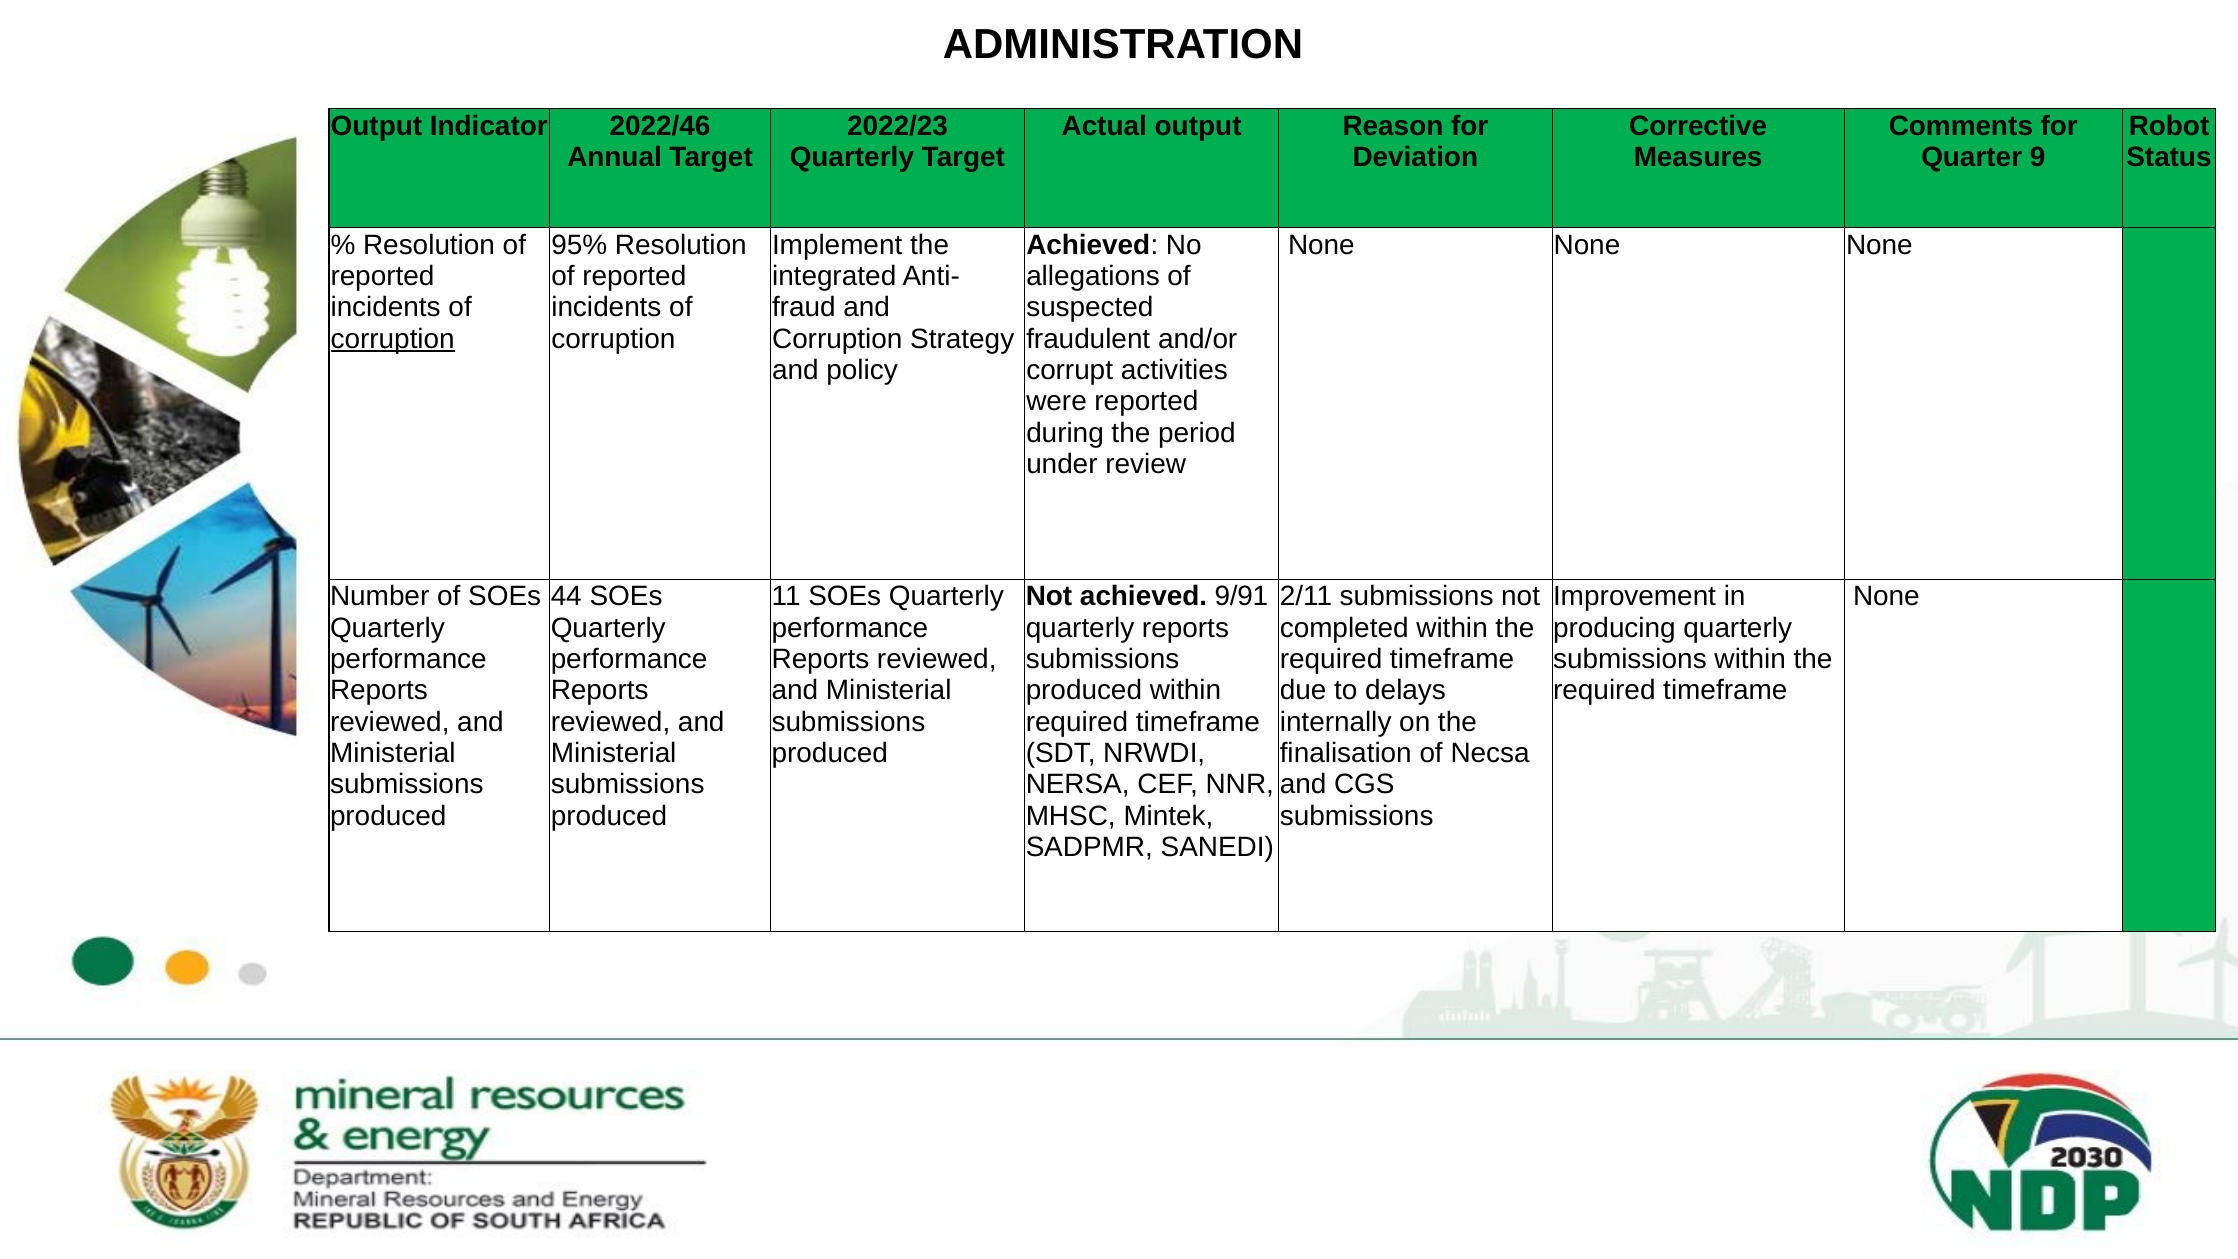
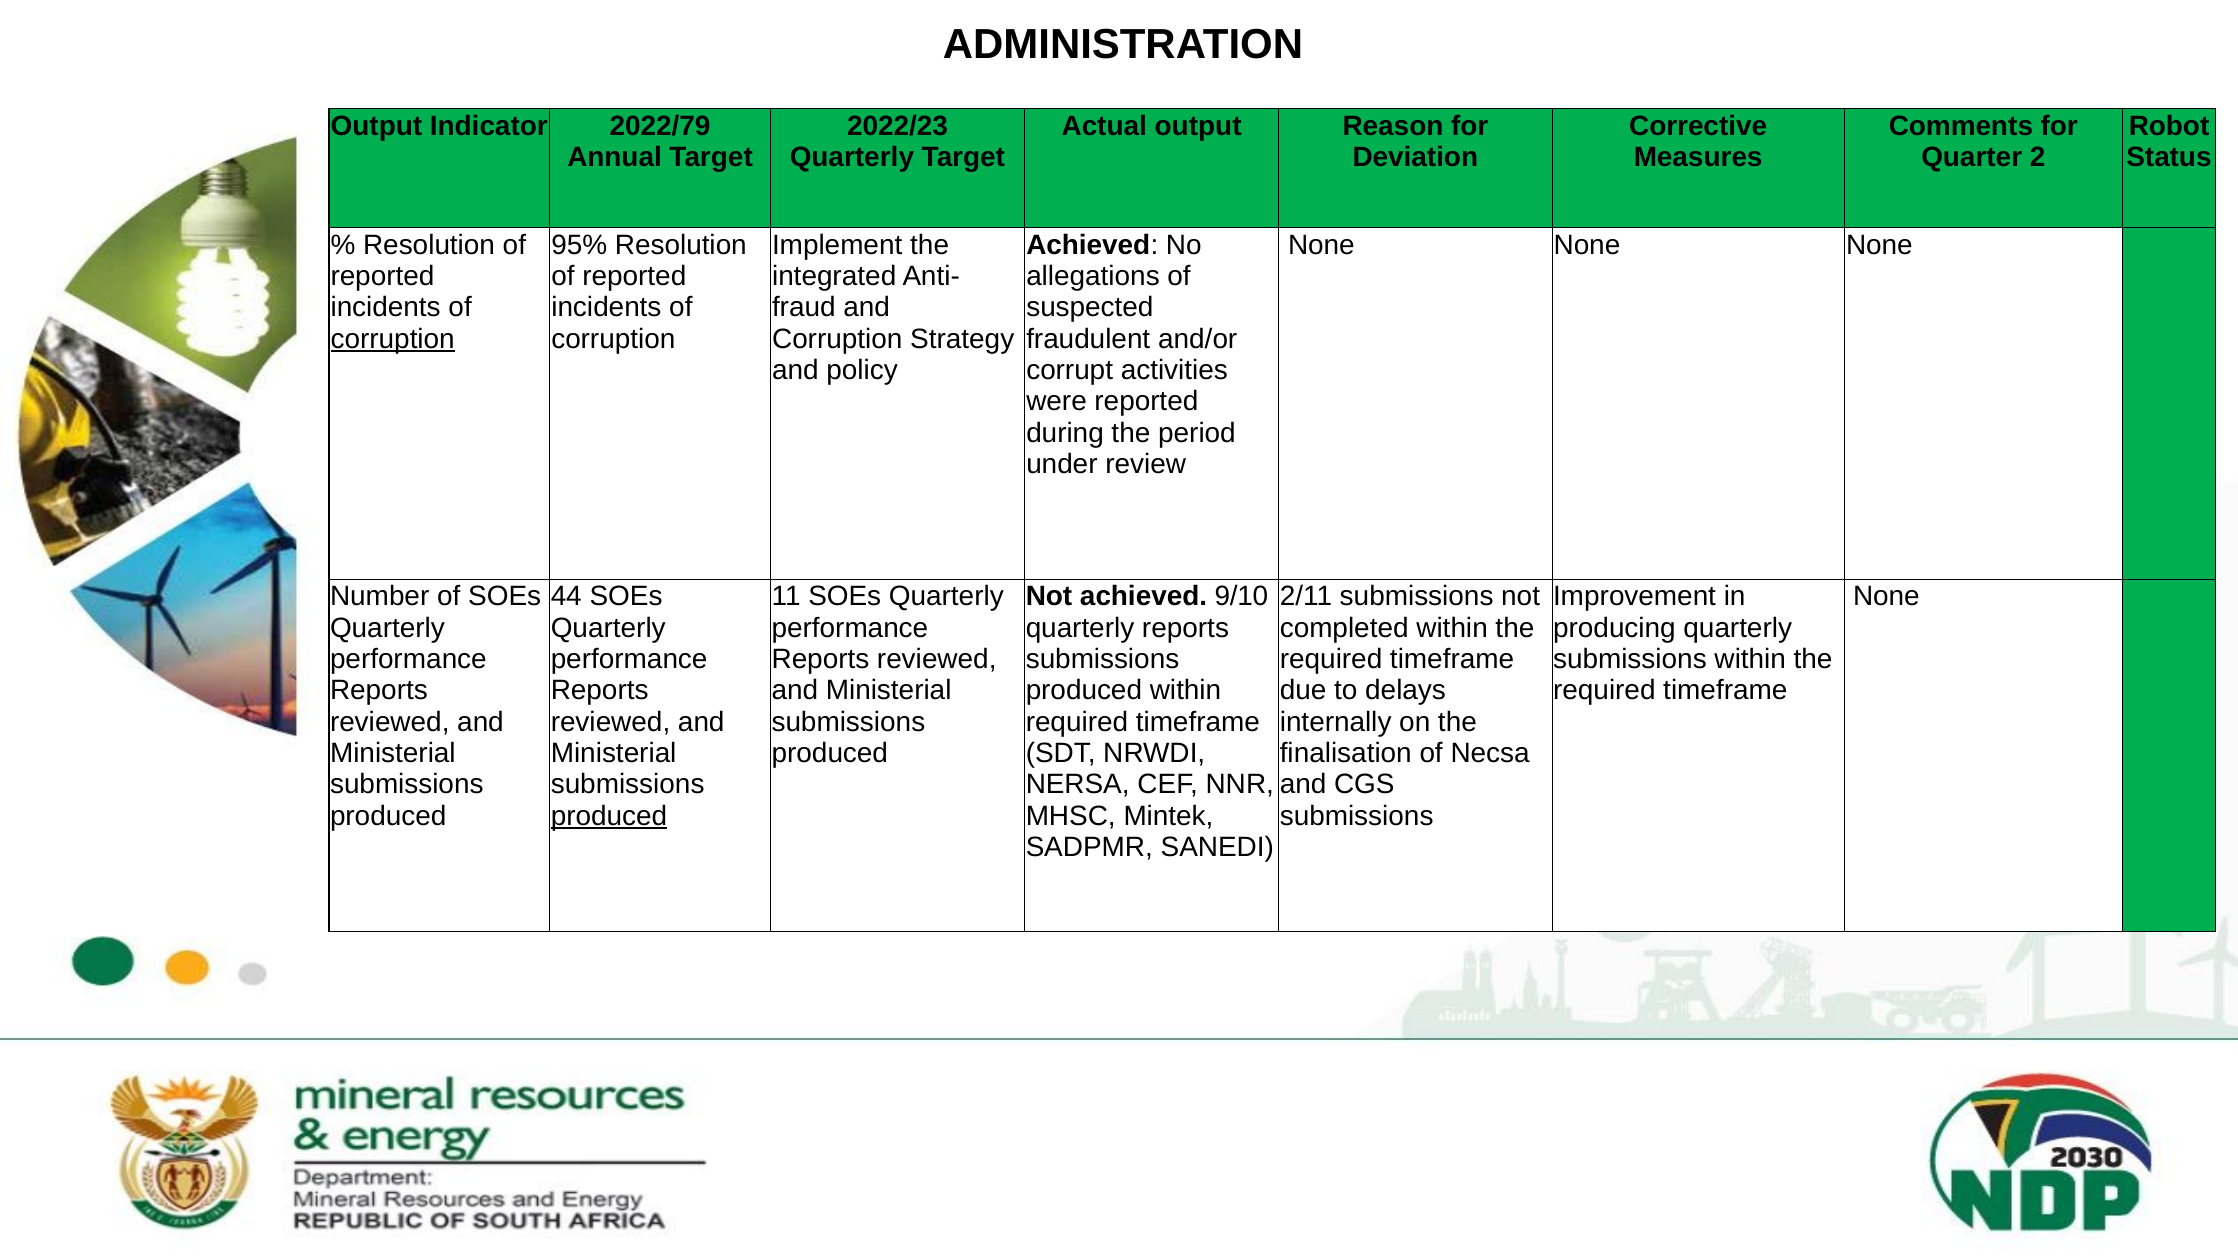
2022/46: 2022/46 -> 2022/79
9: 9 -> 2
9/91: 9/91 -> 9/10
produced at (609, 816) underline: none -> present
